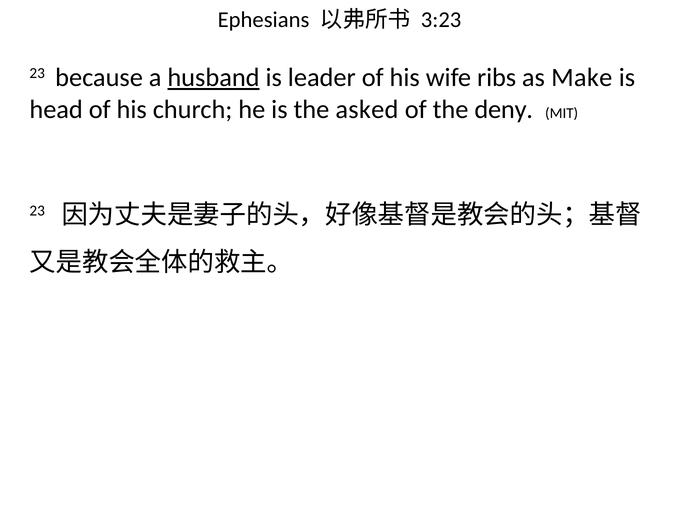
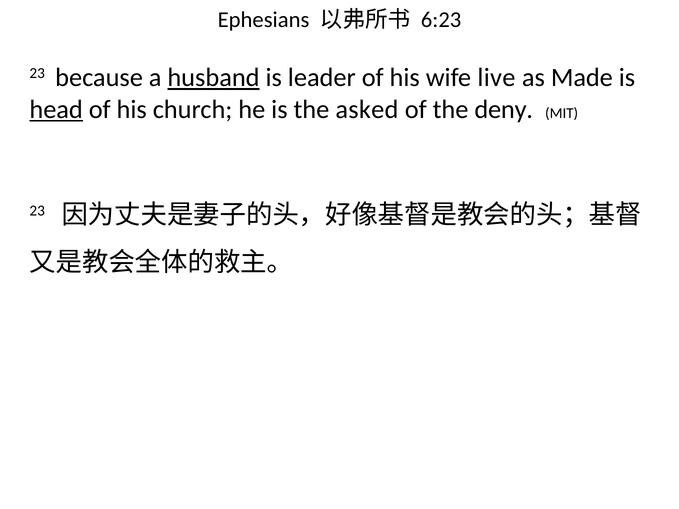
3:23: 3:23 -> 6:23
ribs: ribs -> live
Make: Make -> Made
head underline: none -> present
